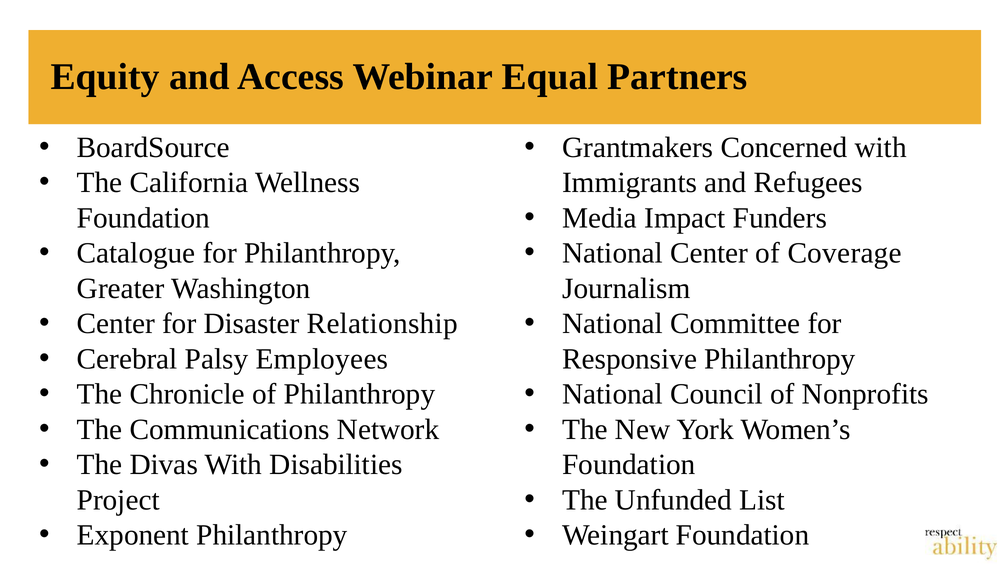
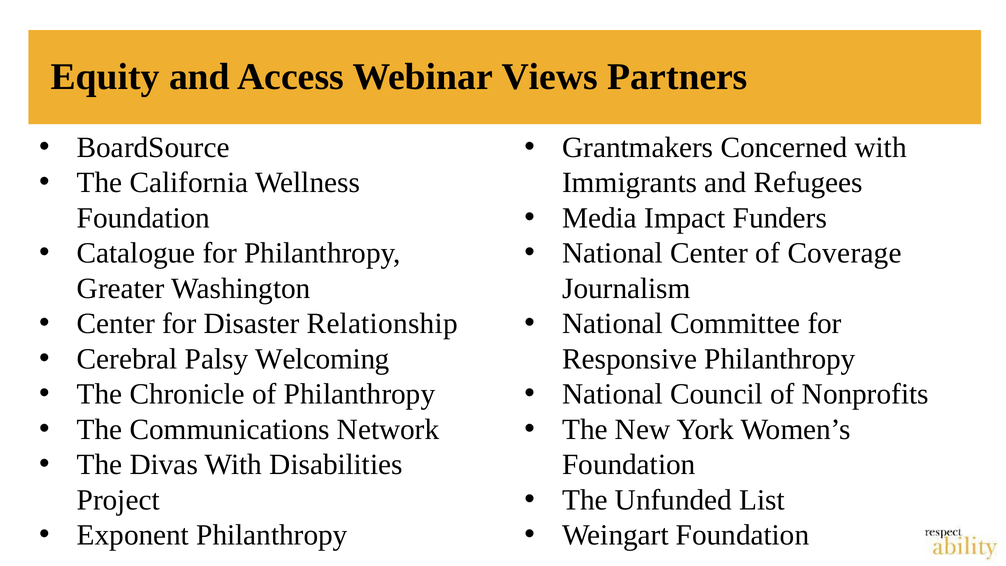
Equal: Equal -> Views
Employees: Employees -> Welcoming
